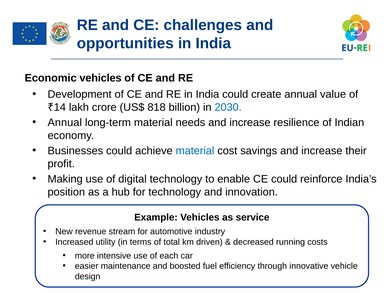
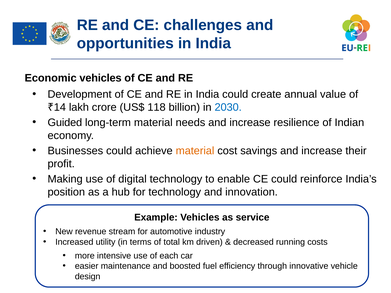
818: 818 -> 118
Annual at (65, 123): Annual -> Guided
material at (195, 151) colour: blue -> orange
